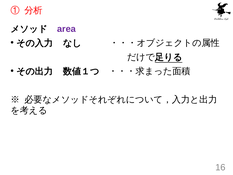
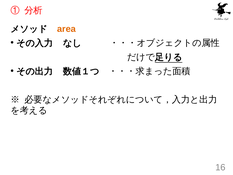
area colour: purple -> orange
